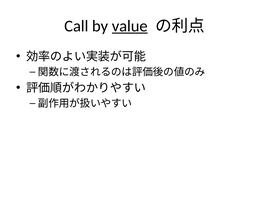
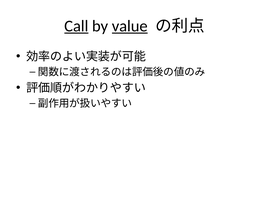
Call underline: none -> present
